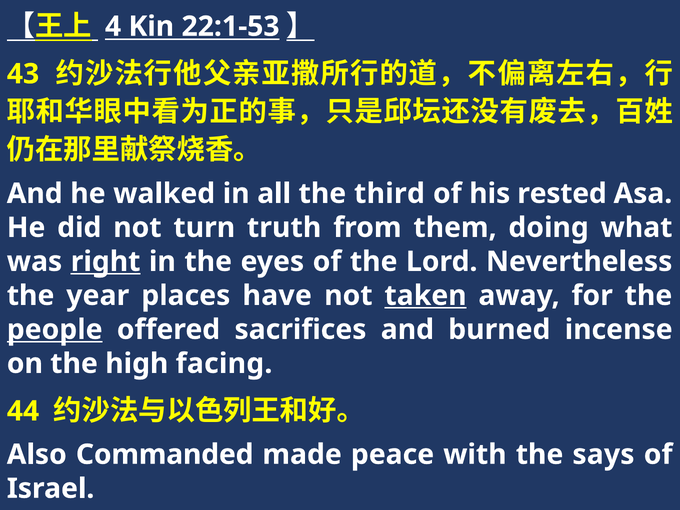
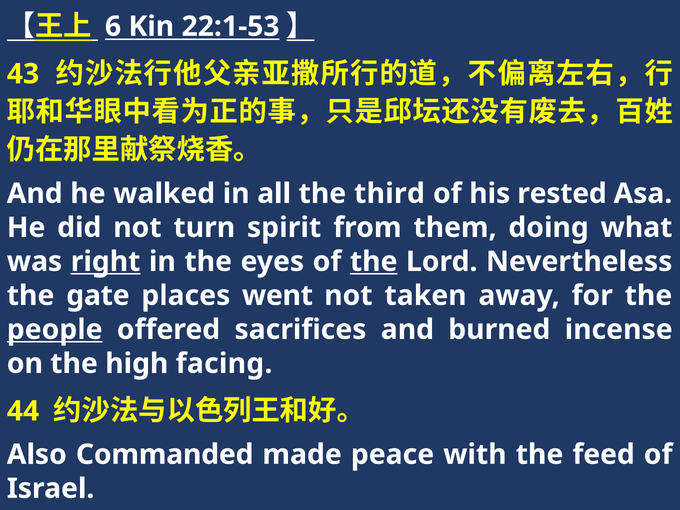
4: 4 -> 6
truth: truth -> spirit
the at (374, 262) underline: none -> present
year: year -> gate
have: have -> went
taken underline: present -> none
says: says -> feed
